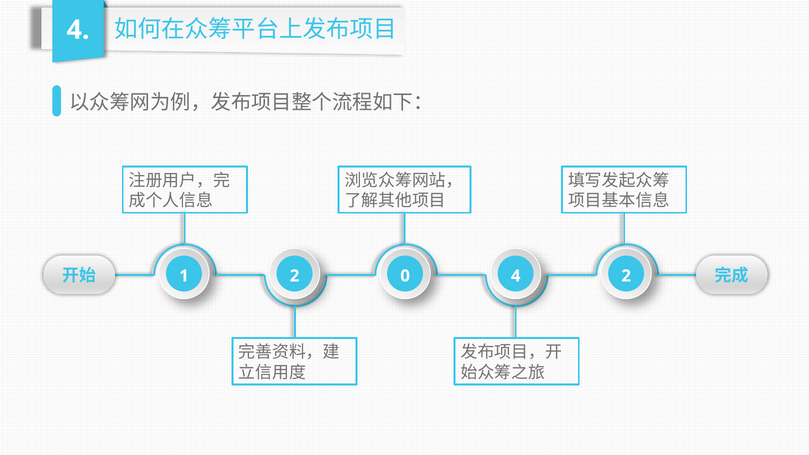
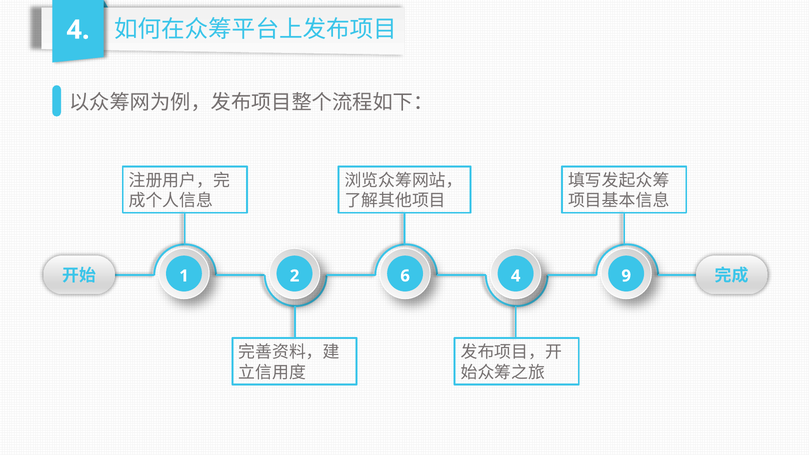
0: 0 -> 6
4 2: 2 -> 9
